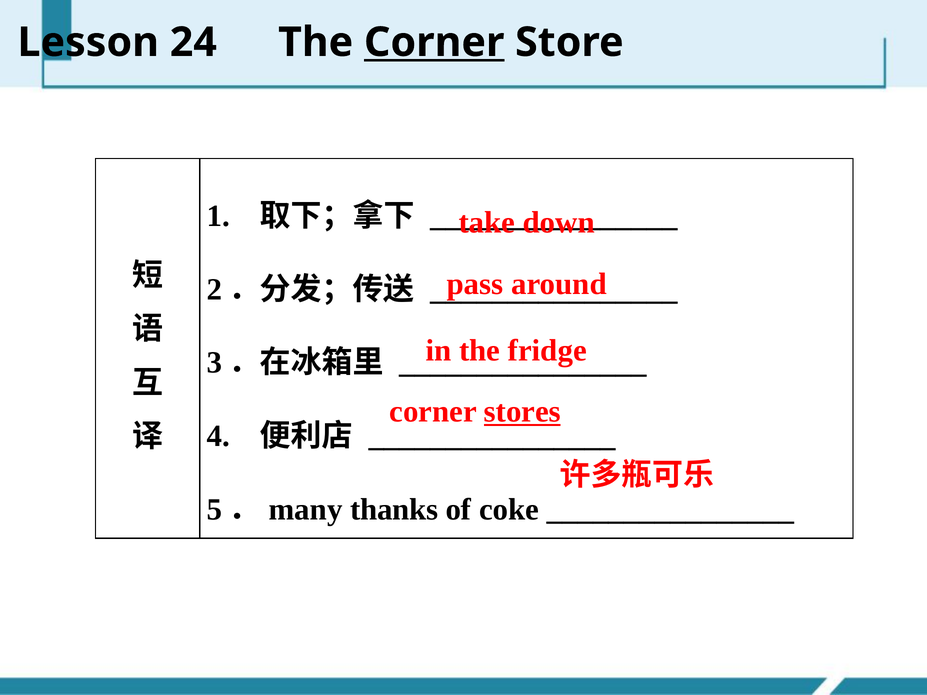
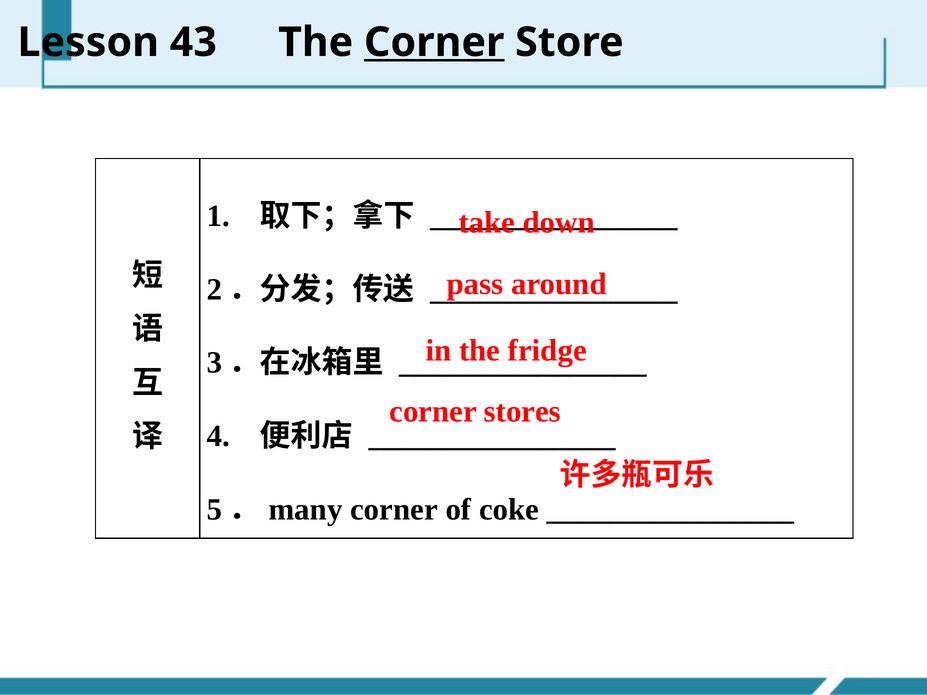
24: 24 -> 43
stores underline: present -> none
thanks at (394, 510): thanks -> corner
